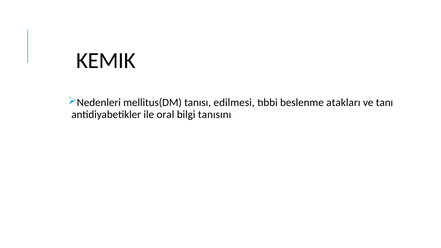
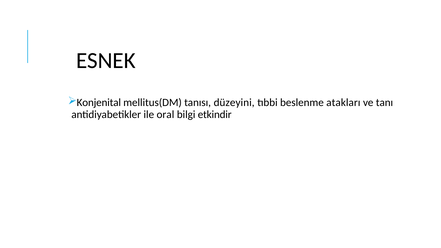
KEMIK: KEMIK -> ESNEK
Nedenleri: Nedenleri -> Konjenital
edilmesi: edilmesi -> düzeyini
tanısını: tanısını -> etkindir
